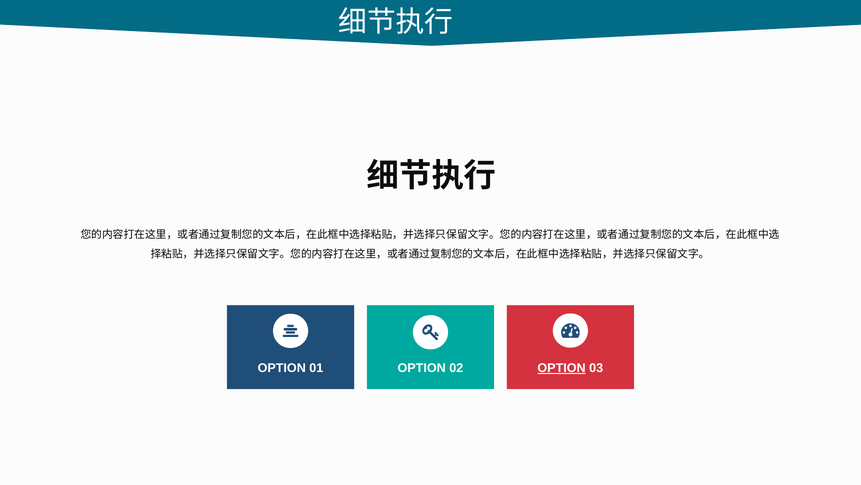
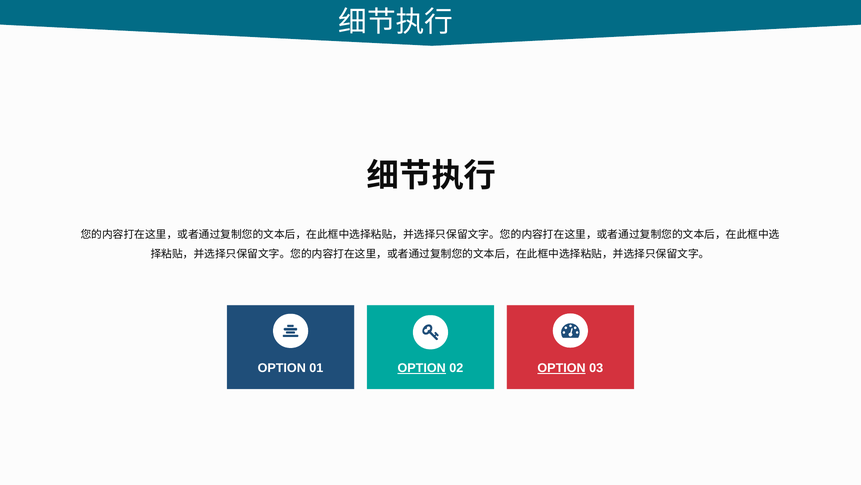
OPTION at (422, 368) underline: none -> present
